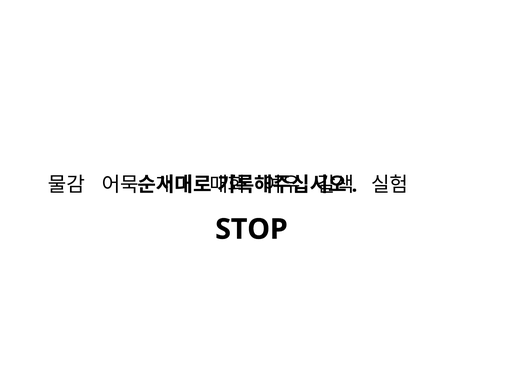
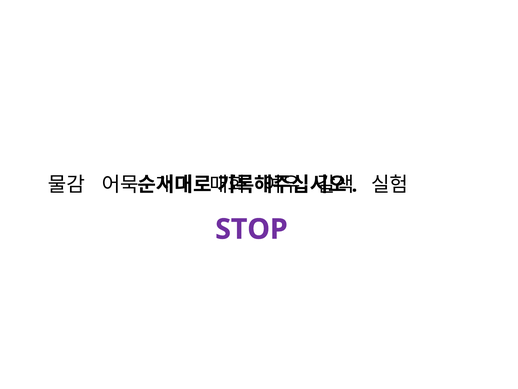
STOP colour: black -> purple
